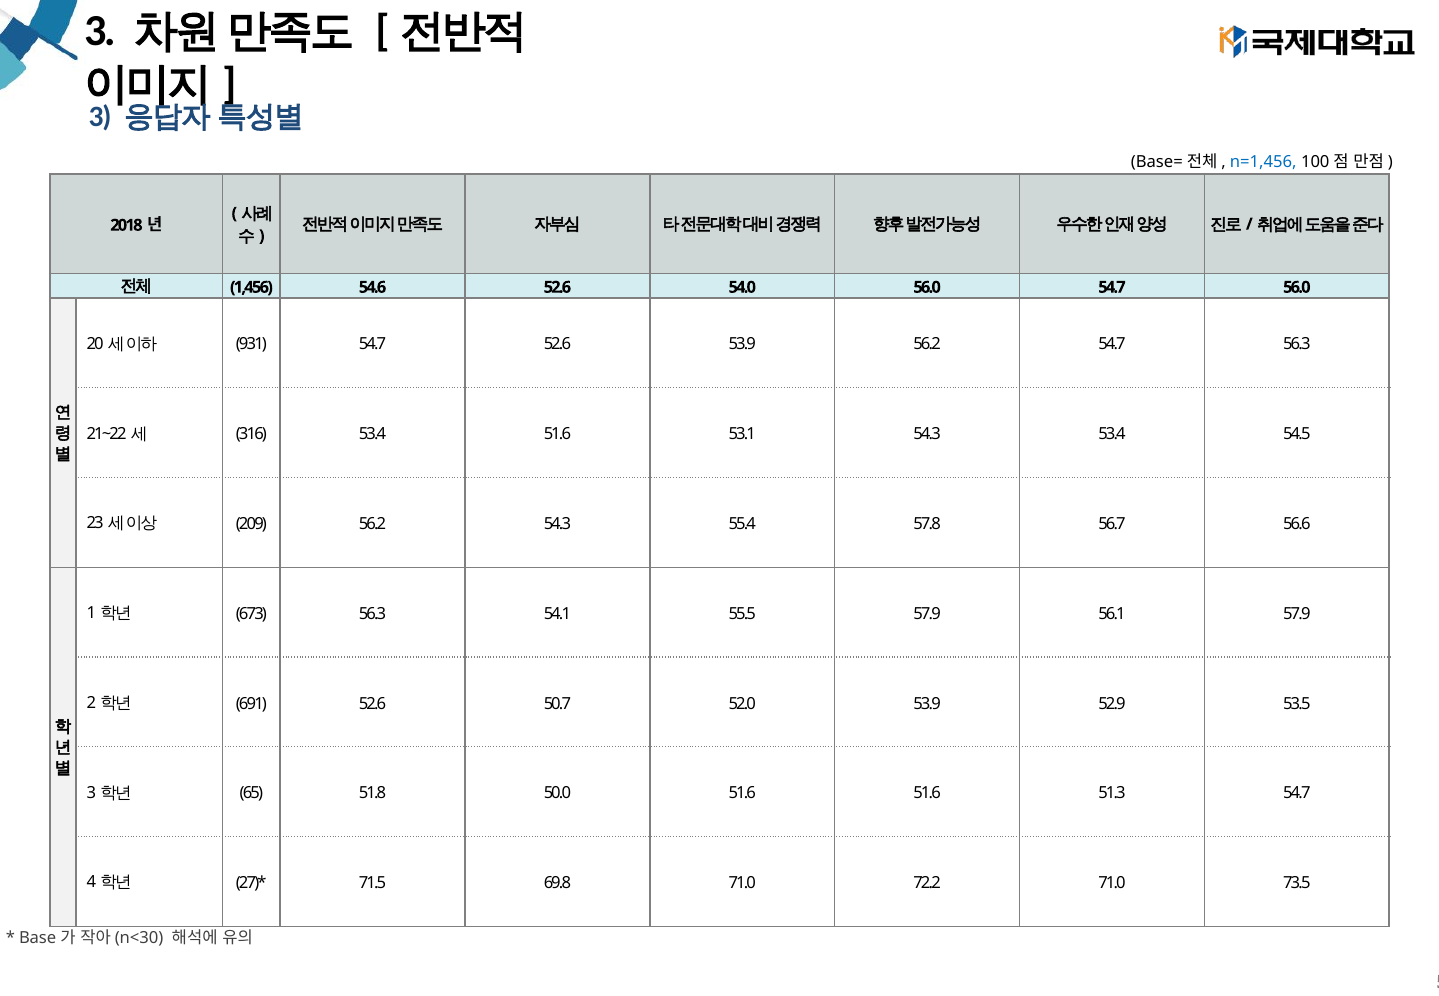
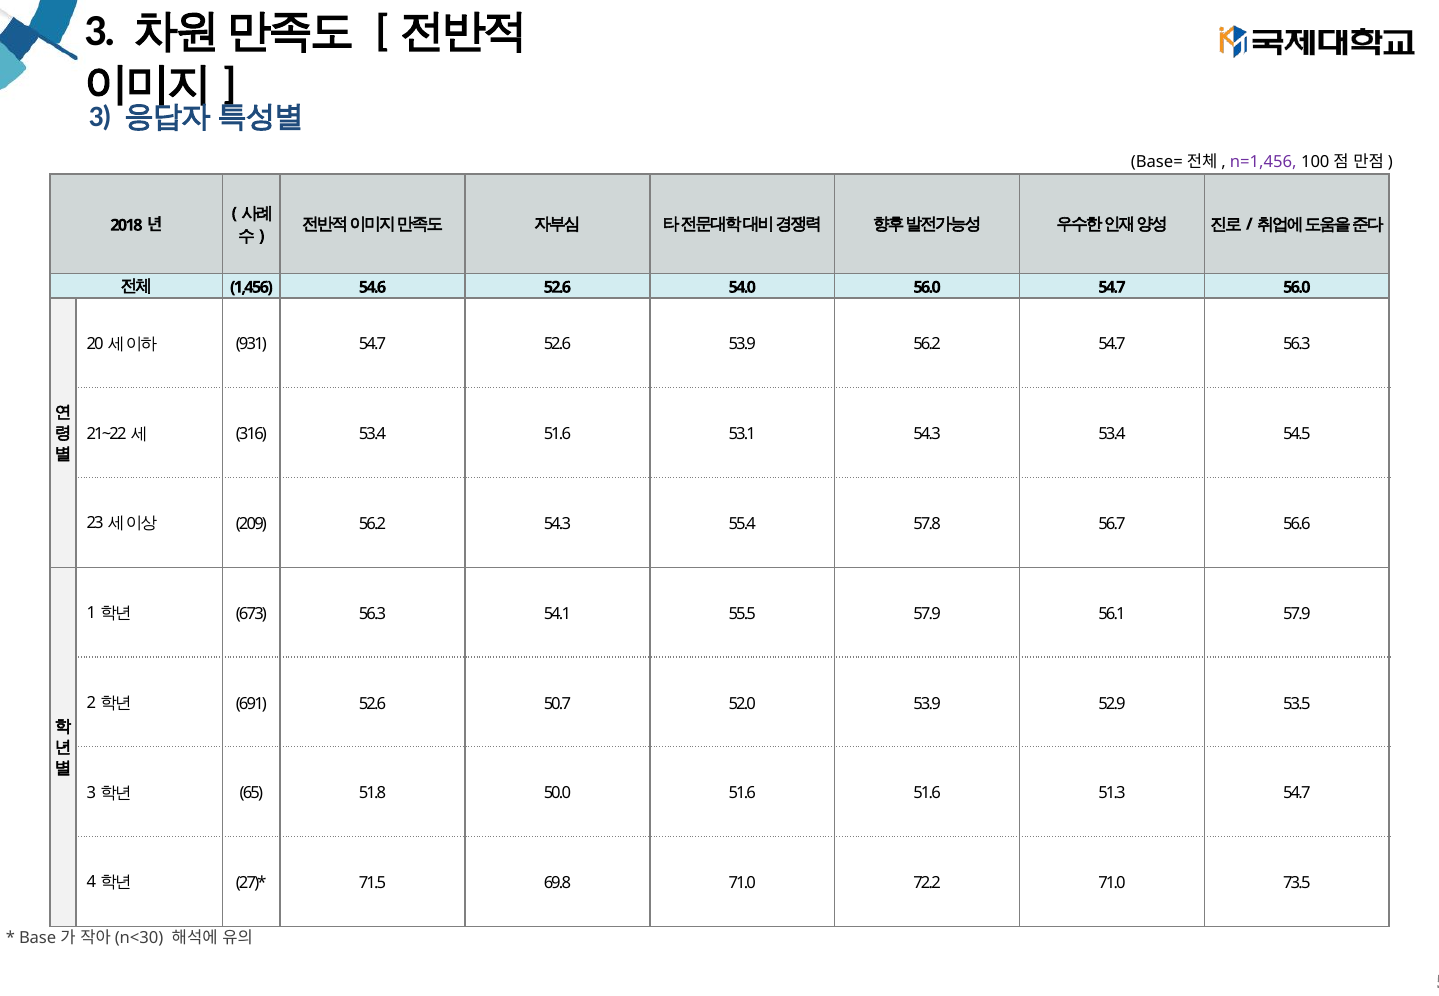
n=1,456 colour: blue -> purple
